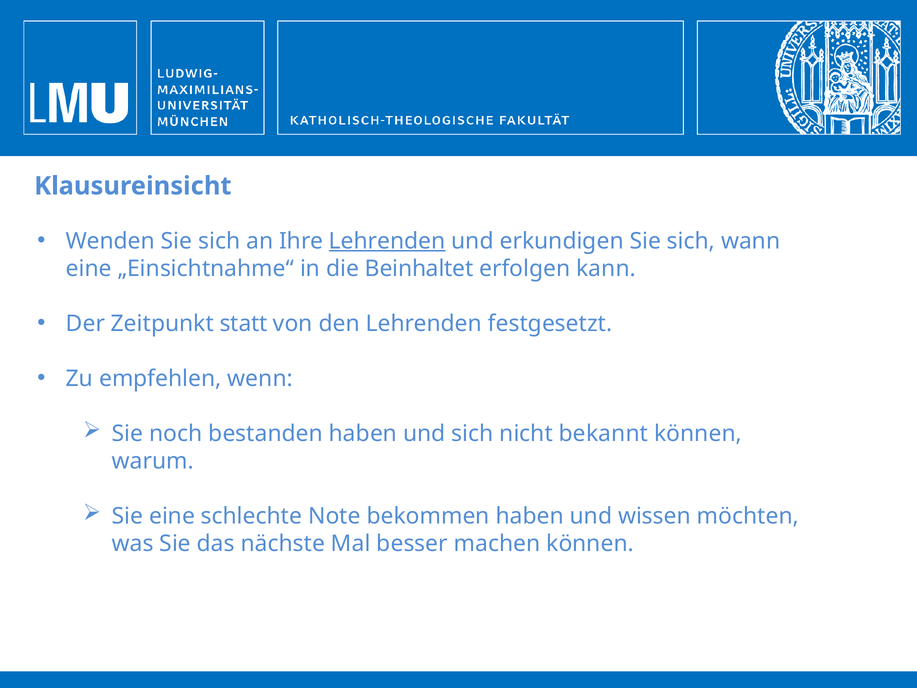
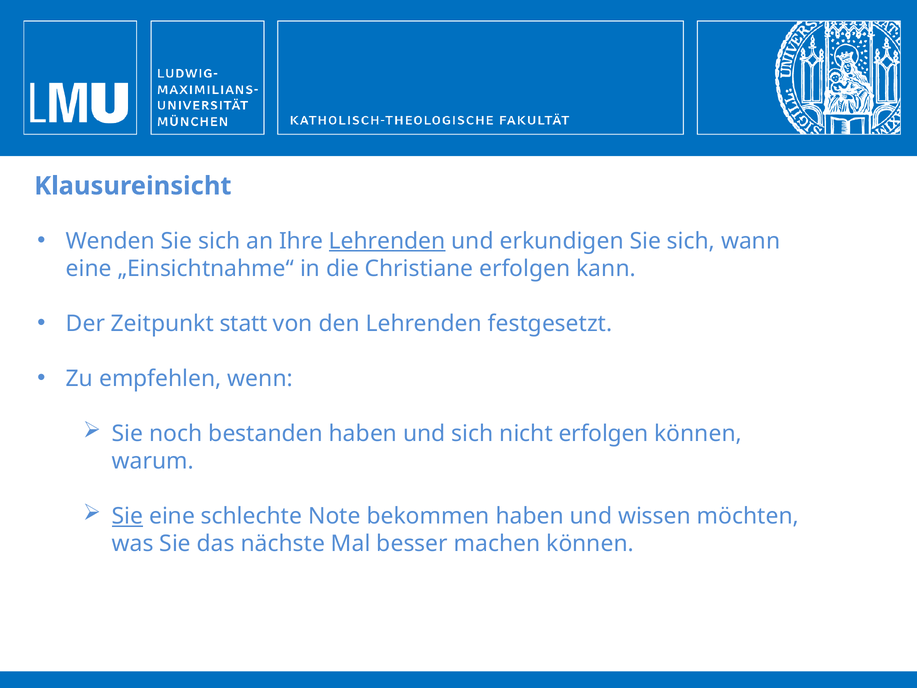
Beinhaltet: Beinhaltet -> Christiane
nicht bekannt: bekannt -> erfolgen
Sie at (127, 516) underline: none -> present
